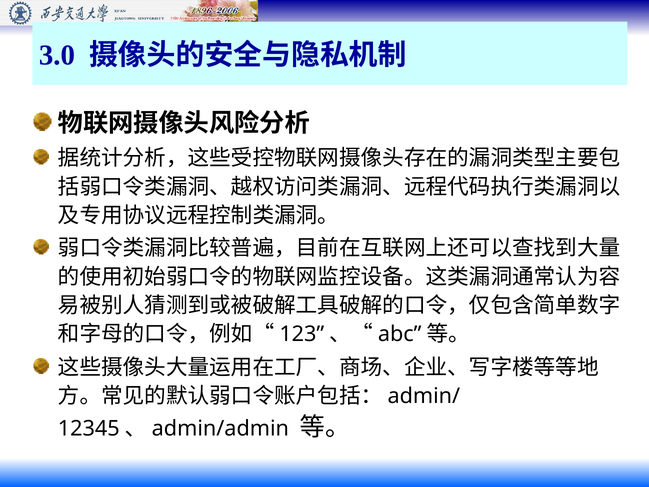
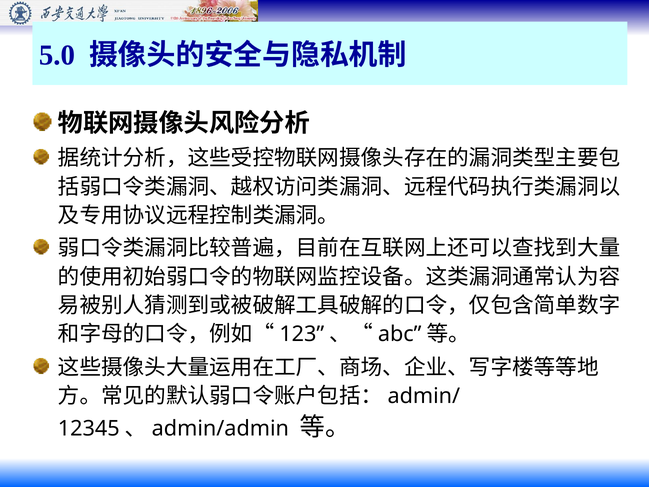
3.0: 3.0 -> 5.0
